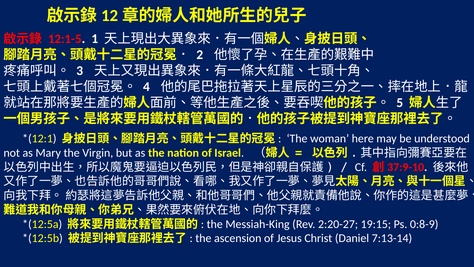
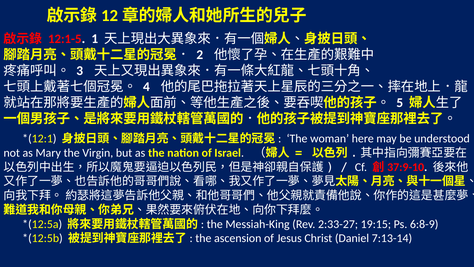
2:20-27: 2:20-27 -> 2:33-27
0:8-9: 0:8-9 -> 6:8-9
